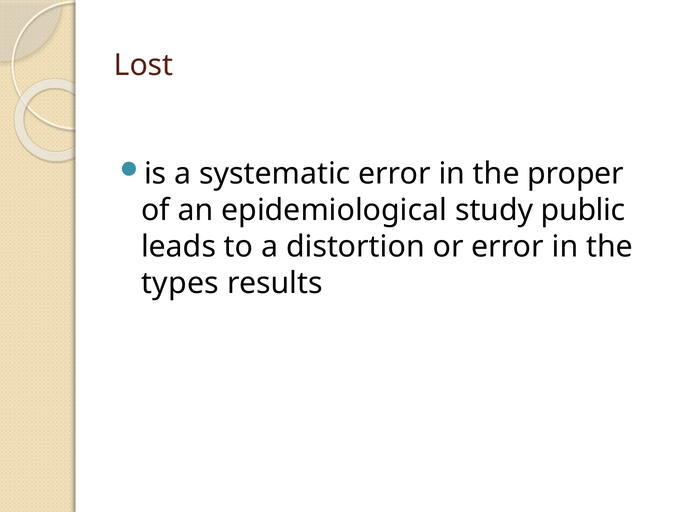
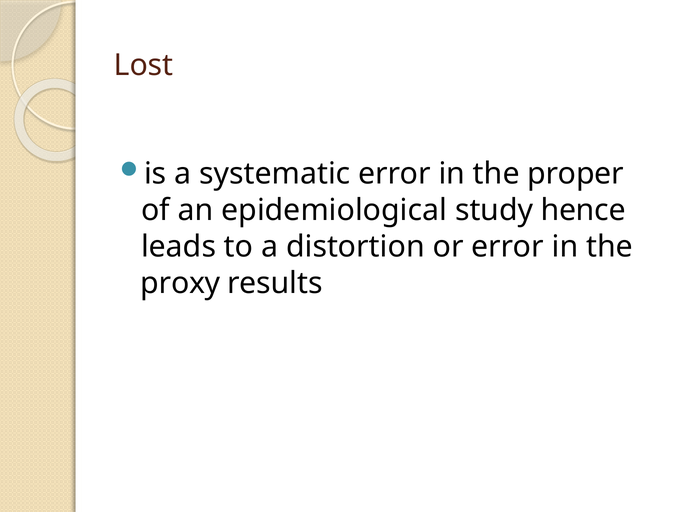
public: public -> hence
types: types -> proxy
